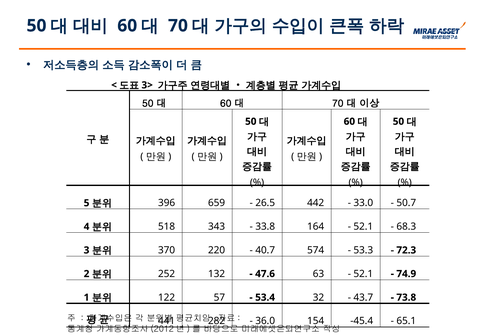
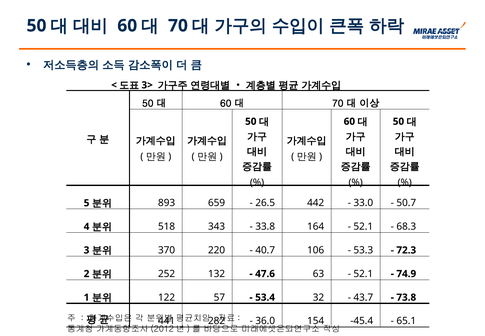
396: 396 -> 893
574: 574 -> 106
